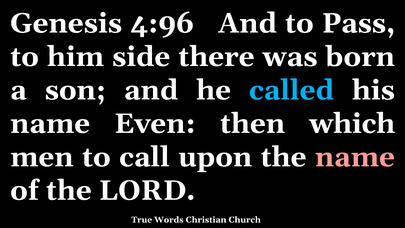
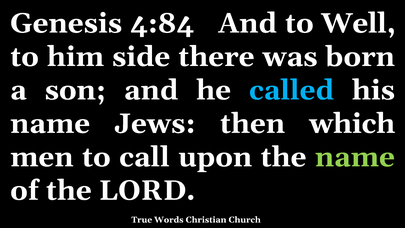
4:96: 4:96 -> 4:84
Pass: Pass -> Well
Even: Even -> Jews
name at (355, 157) colour: pink -> light green
